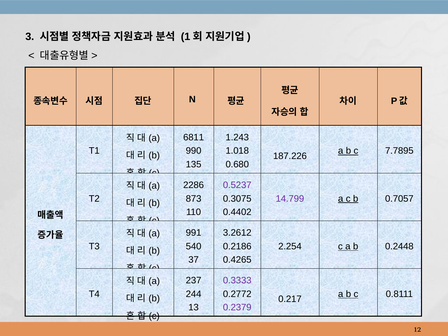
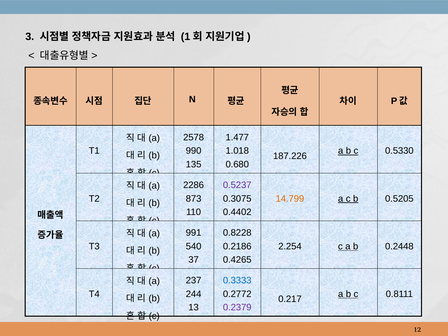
6811: 6811 -> 2578
1.243: 1.243 -> 1.477
7.7895: 7.7895 -> 0.5330
14.799 colour: purple -> orange
0.7057: 0.7057 -> 0.5205
3.2612: 3.2612 -> 0.8228
0.3333 colour: purple -> blue
